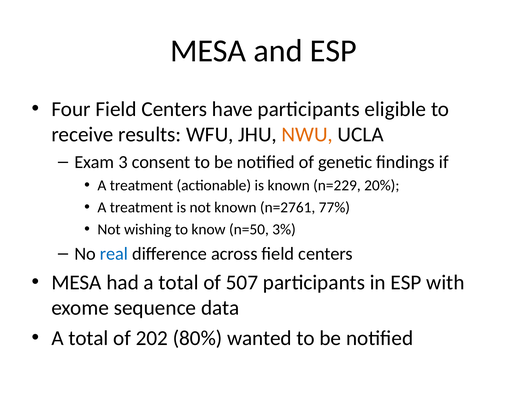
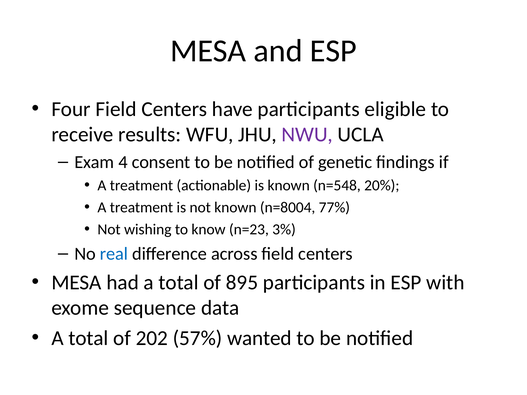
NWU colour: orange -> purple
3: 3 -> 4
n=229: n=229 -> n=548
n=2761: n=2761 -> n=8004
n=50: n=50 -> n=23
507: 507 -> 895
80%: 80% -> 57%
